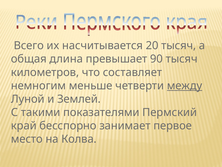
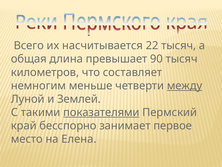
20: 20 -> 22
показателями underline: none -> present
Колва: Колва -> Елена
